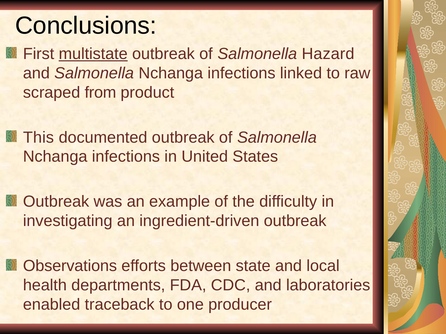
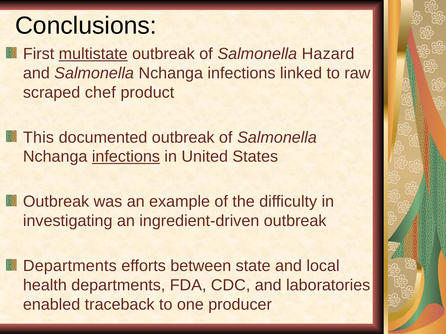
from: from -> chef
infections at (126, 157) underline: none -> present
Observations at (70, 266): Observations -> Departments
